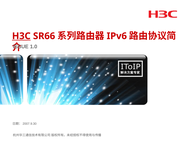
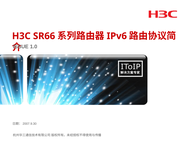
H3C underline: present -> none
